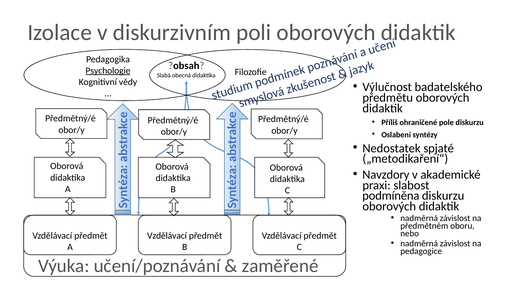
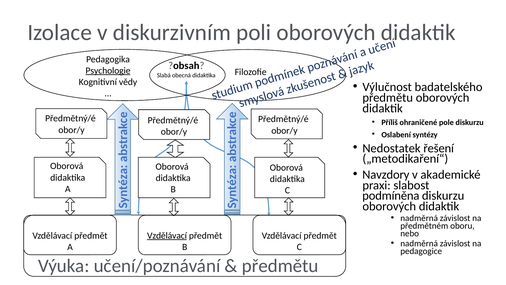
spjaté: spjaté -> řešení
Vzdělávací at (167, 235) underline: none -> present
zaměřené at (280, 266): zaměřené -> předmětu
